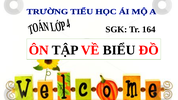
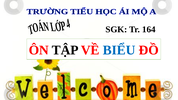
BIỂU colour: black -> blue
